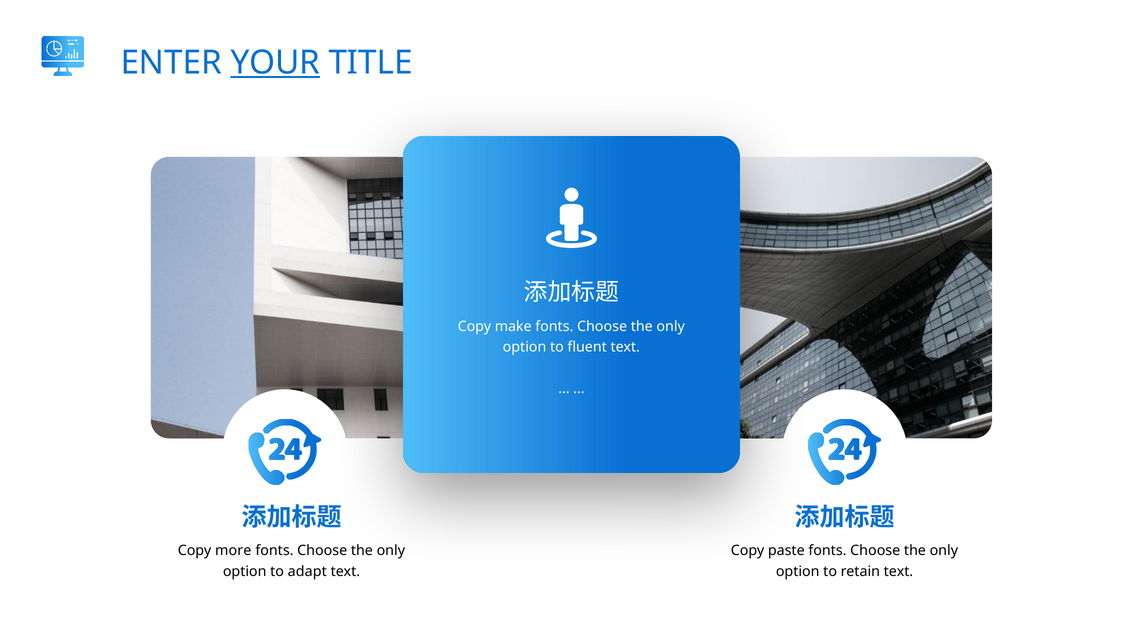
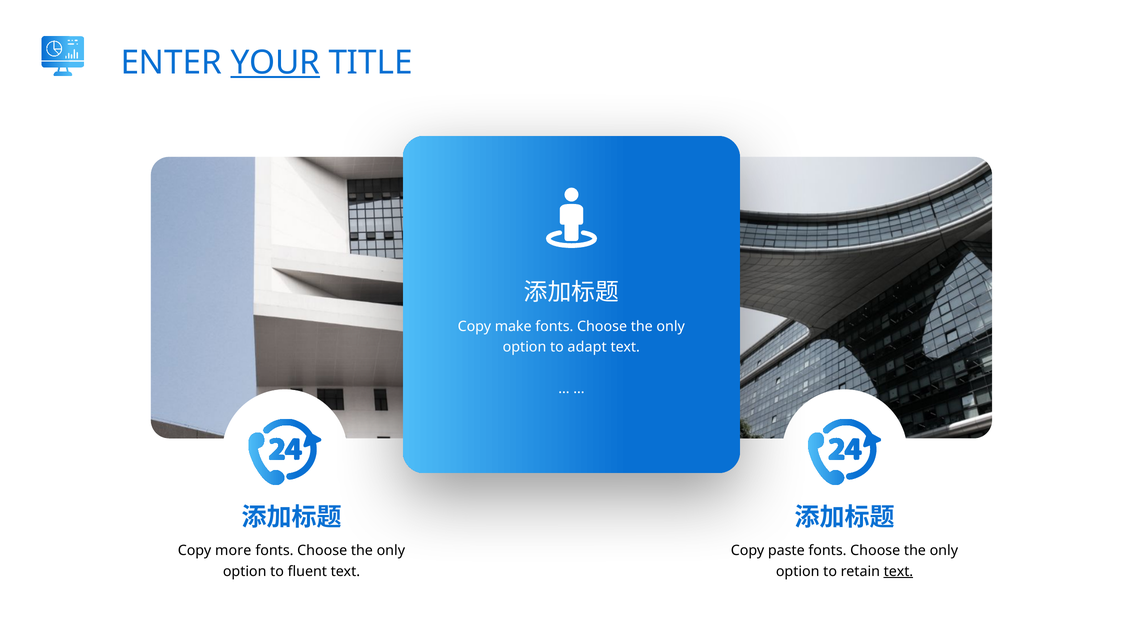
fluent: fluent -> adapt
adapt: adapt -> fluent
text at (898, 571) underline: none -> present
